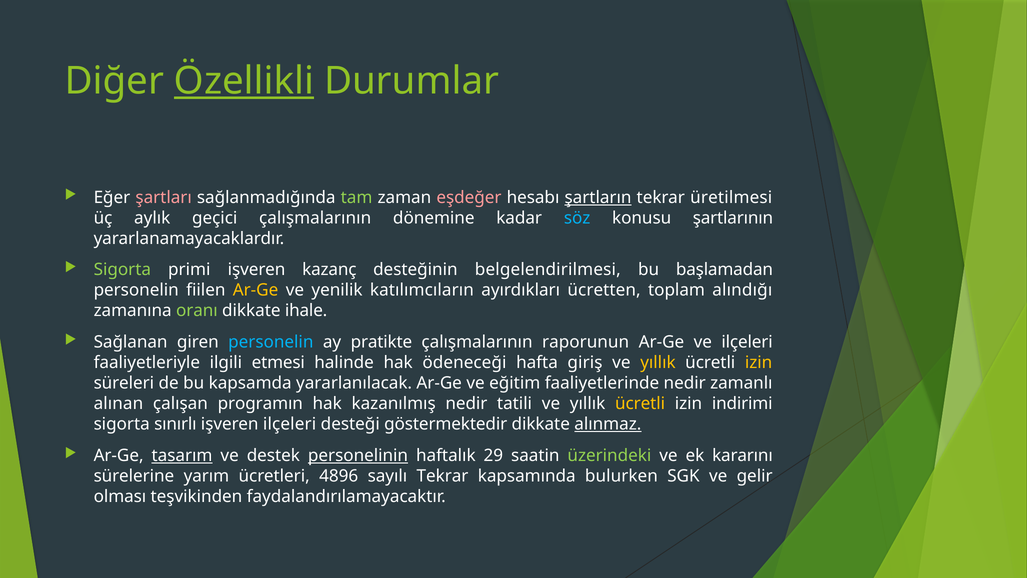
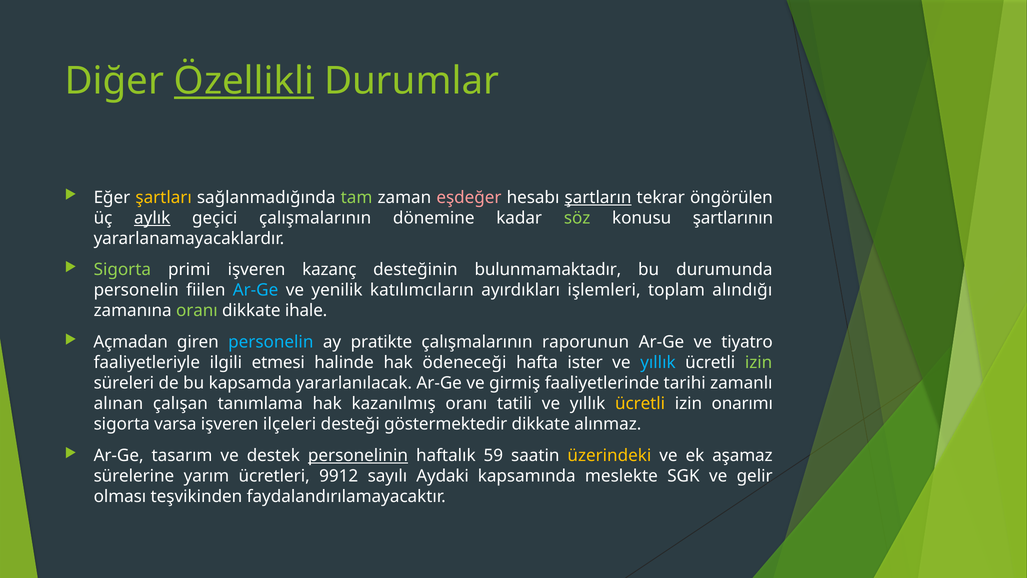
şartları colour: pink -> yellow
üretilmesi: üretilmesi -> öngörülen
aylık underline: none -> present
söz colour: light blue -> light green
belgelendirilmesi: belgelendirilmesi -> bulunmamaktadır
başlamadan: başlamadan -> durumunda
Ar-Ge at (256, 290) colour: yellow -> light blue
ücretten: ücretten -> işlemleri
Sağlanan: Sağlanan -> Açmadan
ve ilçeleri: ilçeleri -> tiyatro
giriş: giriş -> ister
yıllık at (658, 362) colour: yellow -> light blue
izin at (759, 362) colour: yellow -> light green
eğitim: eğitim -> girmiş
faaliyetlerinde nedir: nedir -> tarihi
programın: programın -> tanımlama
kazanılmış nedir: nedir -> oranı
indirimi: indirimi -> onarımı
sınırlı: sınırlı -> varsa
alınmaz underline: present -> none
tasarım underline: present -> none
29: 29 -> 59
üzerindeki colour: light green -> yellow
kararını: kararını -> aşamaz
4896: 4896 -> 9912
sayılı Tekrar: Tekrar -> Aydaki
bulurken: bulurken -> meslekte
